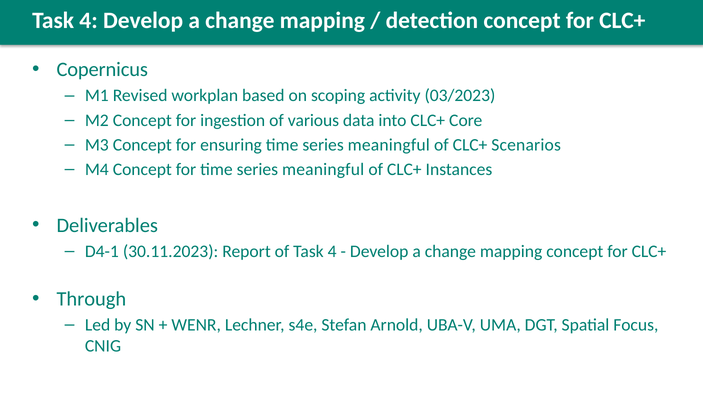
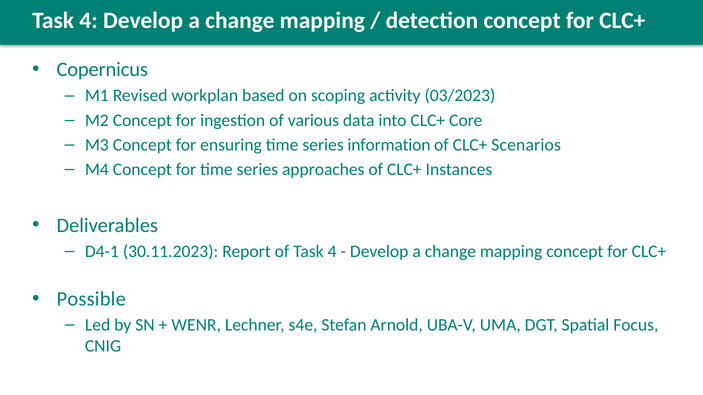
ensuring time series meaningful: meaningful -> information
for time series meaningful: meaningful -> approaches
Through: Through -> Possible
